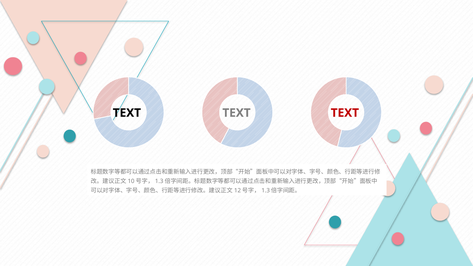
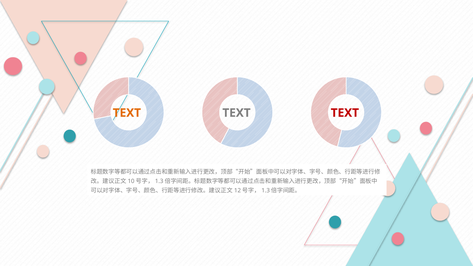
TEXT at (127, 113) colour: black -> orange
